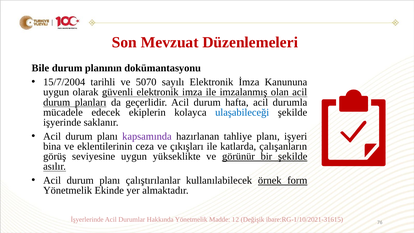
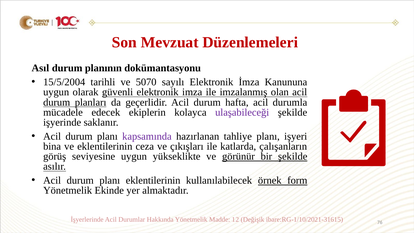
Bile: Bile -> Asıl
15/7/2004: 15/7/2004 -> 15/5/2004
ulaşabileceği colour: blue -> purple
planı çalıştırılanlar: çalıştırılanlar -> eklentilerinin
